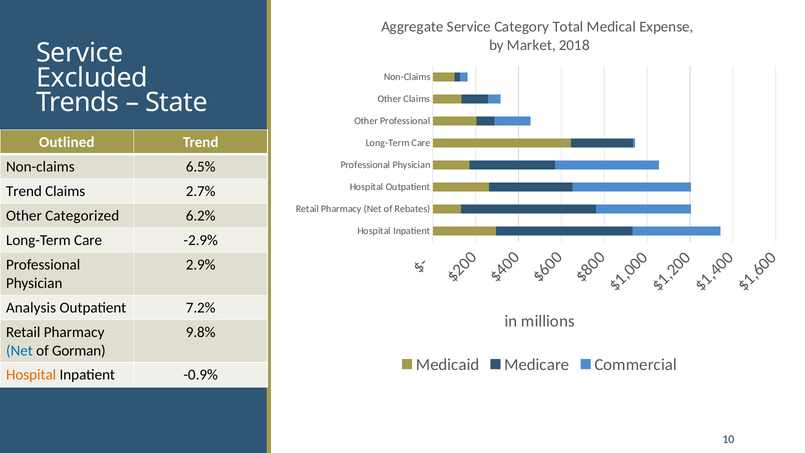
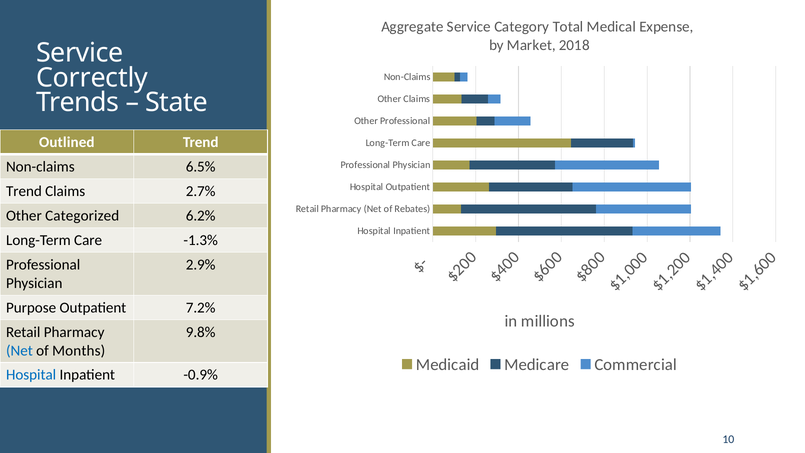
Excluded: Excluded -> Correctly
-2.9%: -2.9% -> -1.3%
Analysis: Analysis -> Purpose
Gorman: Gorman -> Months
Hospital at (31, 375) colour: orange -> blue
